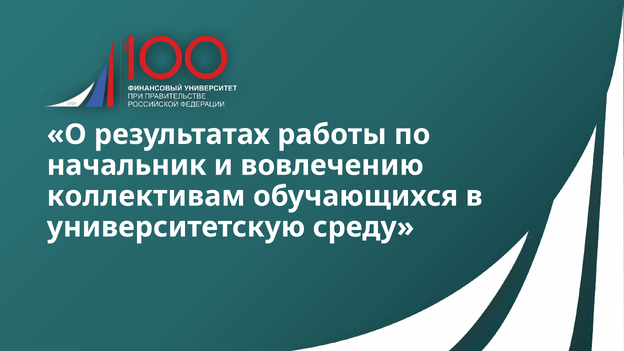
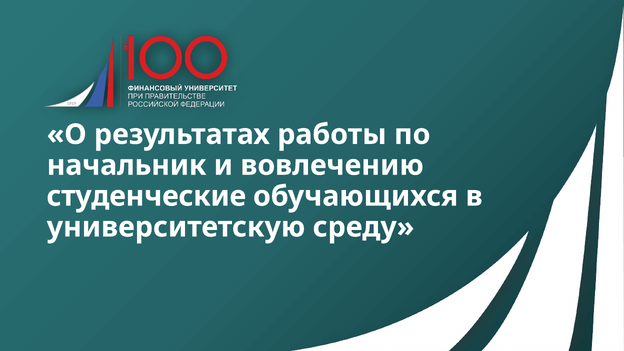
коллективам: коллективам -> студенческие
